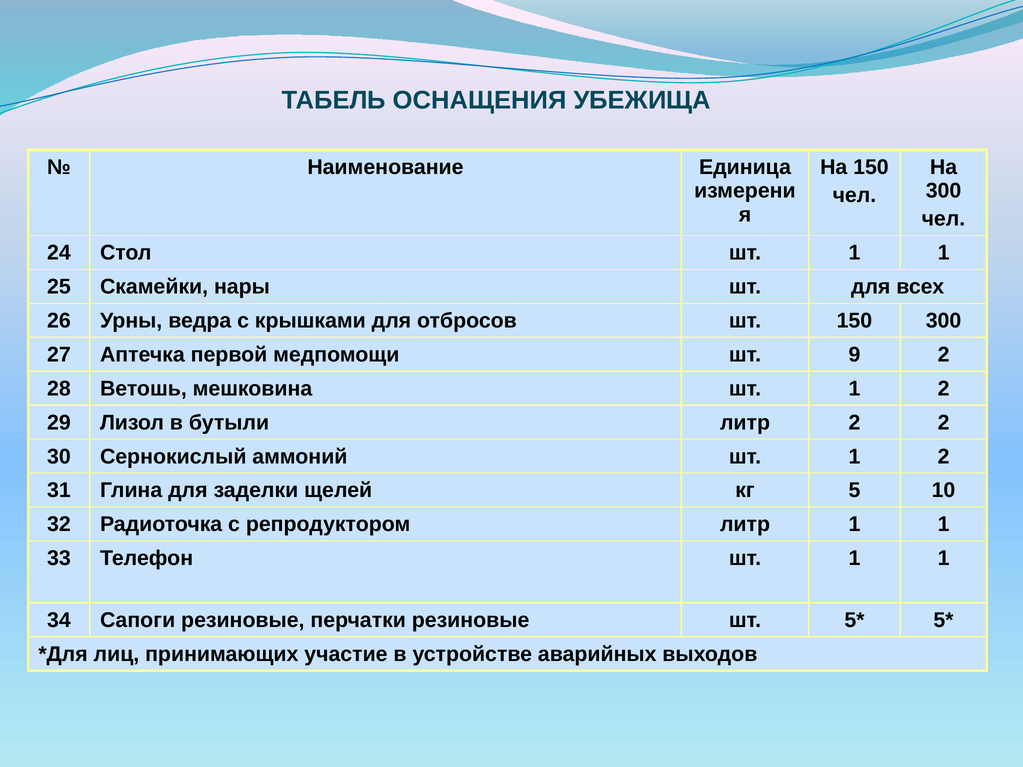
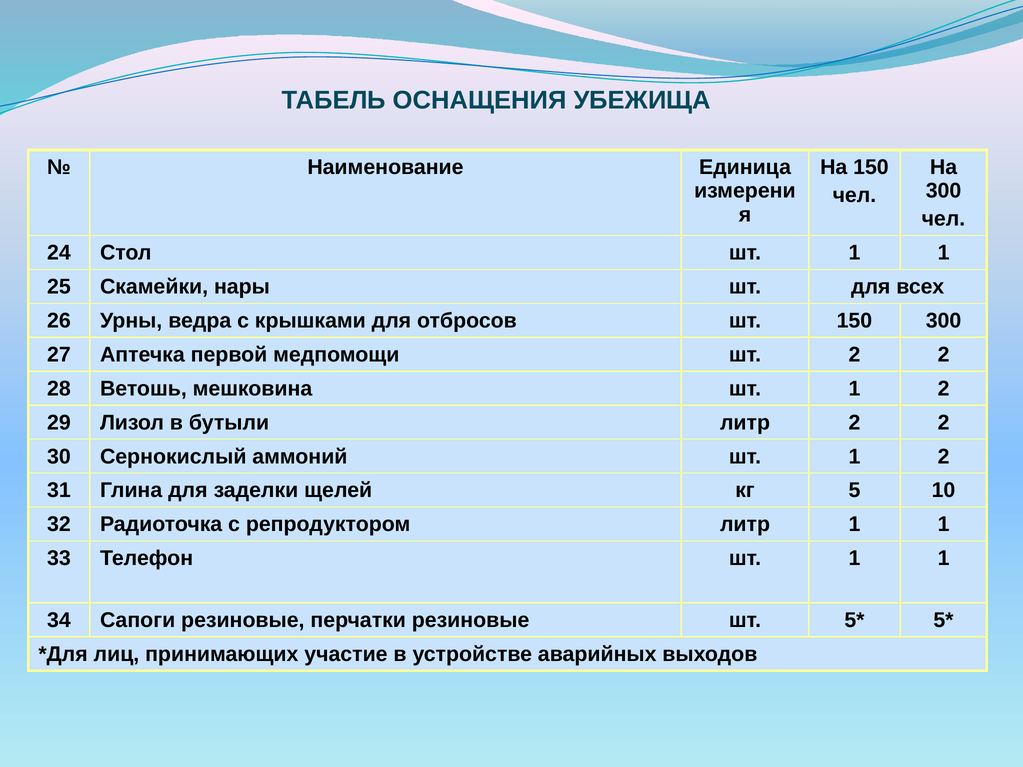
шт 9: 9 -> 2
